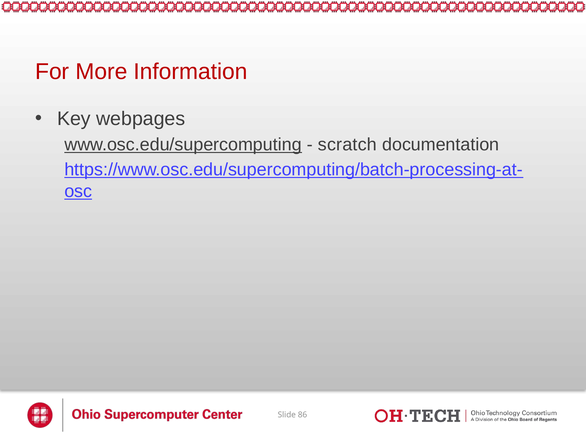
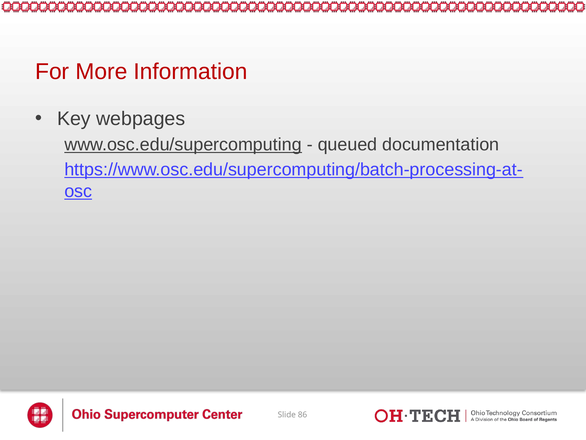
scratch: scratch -> queued
